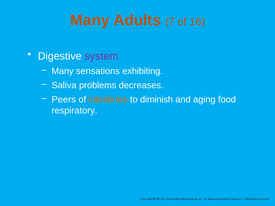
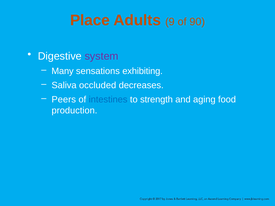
Many at (90, 20): Many -> Place
7: 7 -> 9
16: 16 -> 90
problems: problems -> occluded
intestines colour: orange -> blue
diminish: diminish -> strength
respiratory: respiratory -> production
